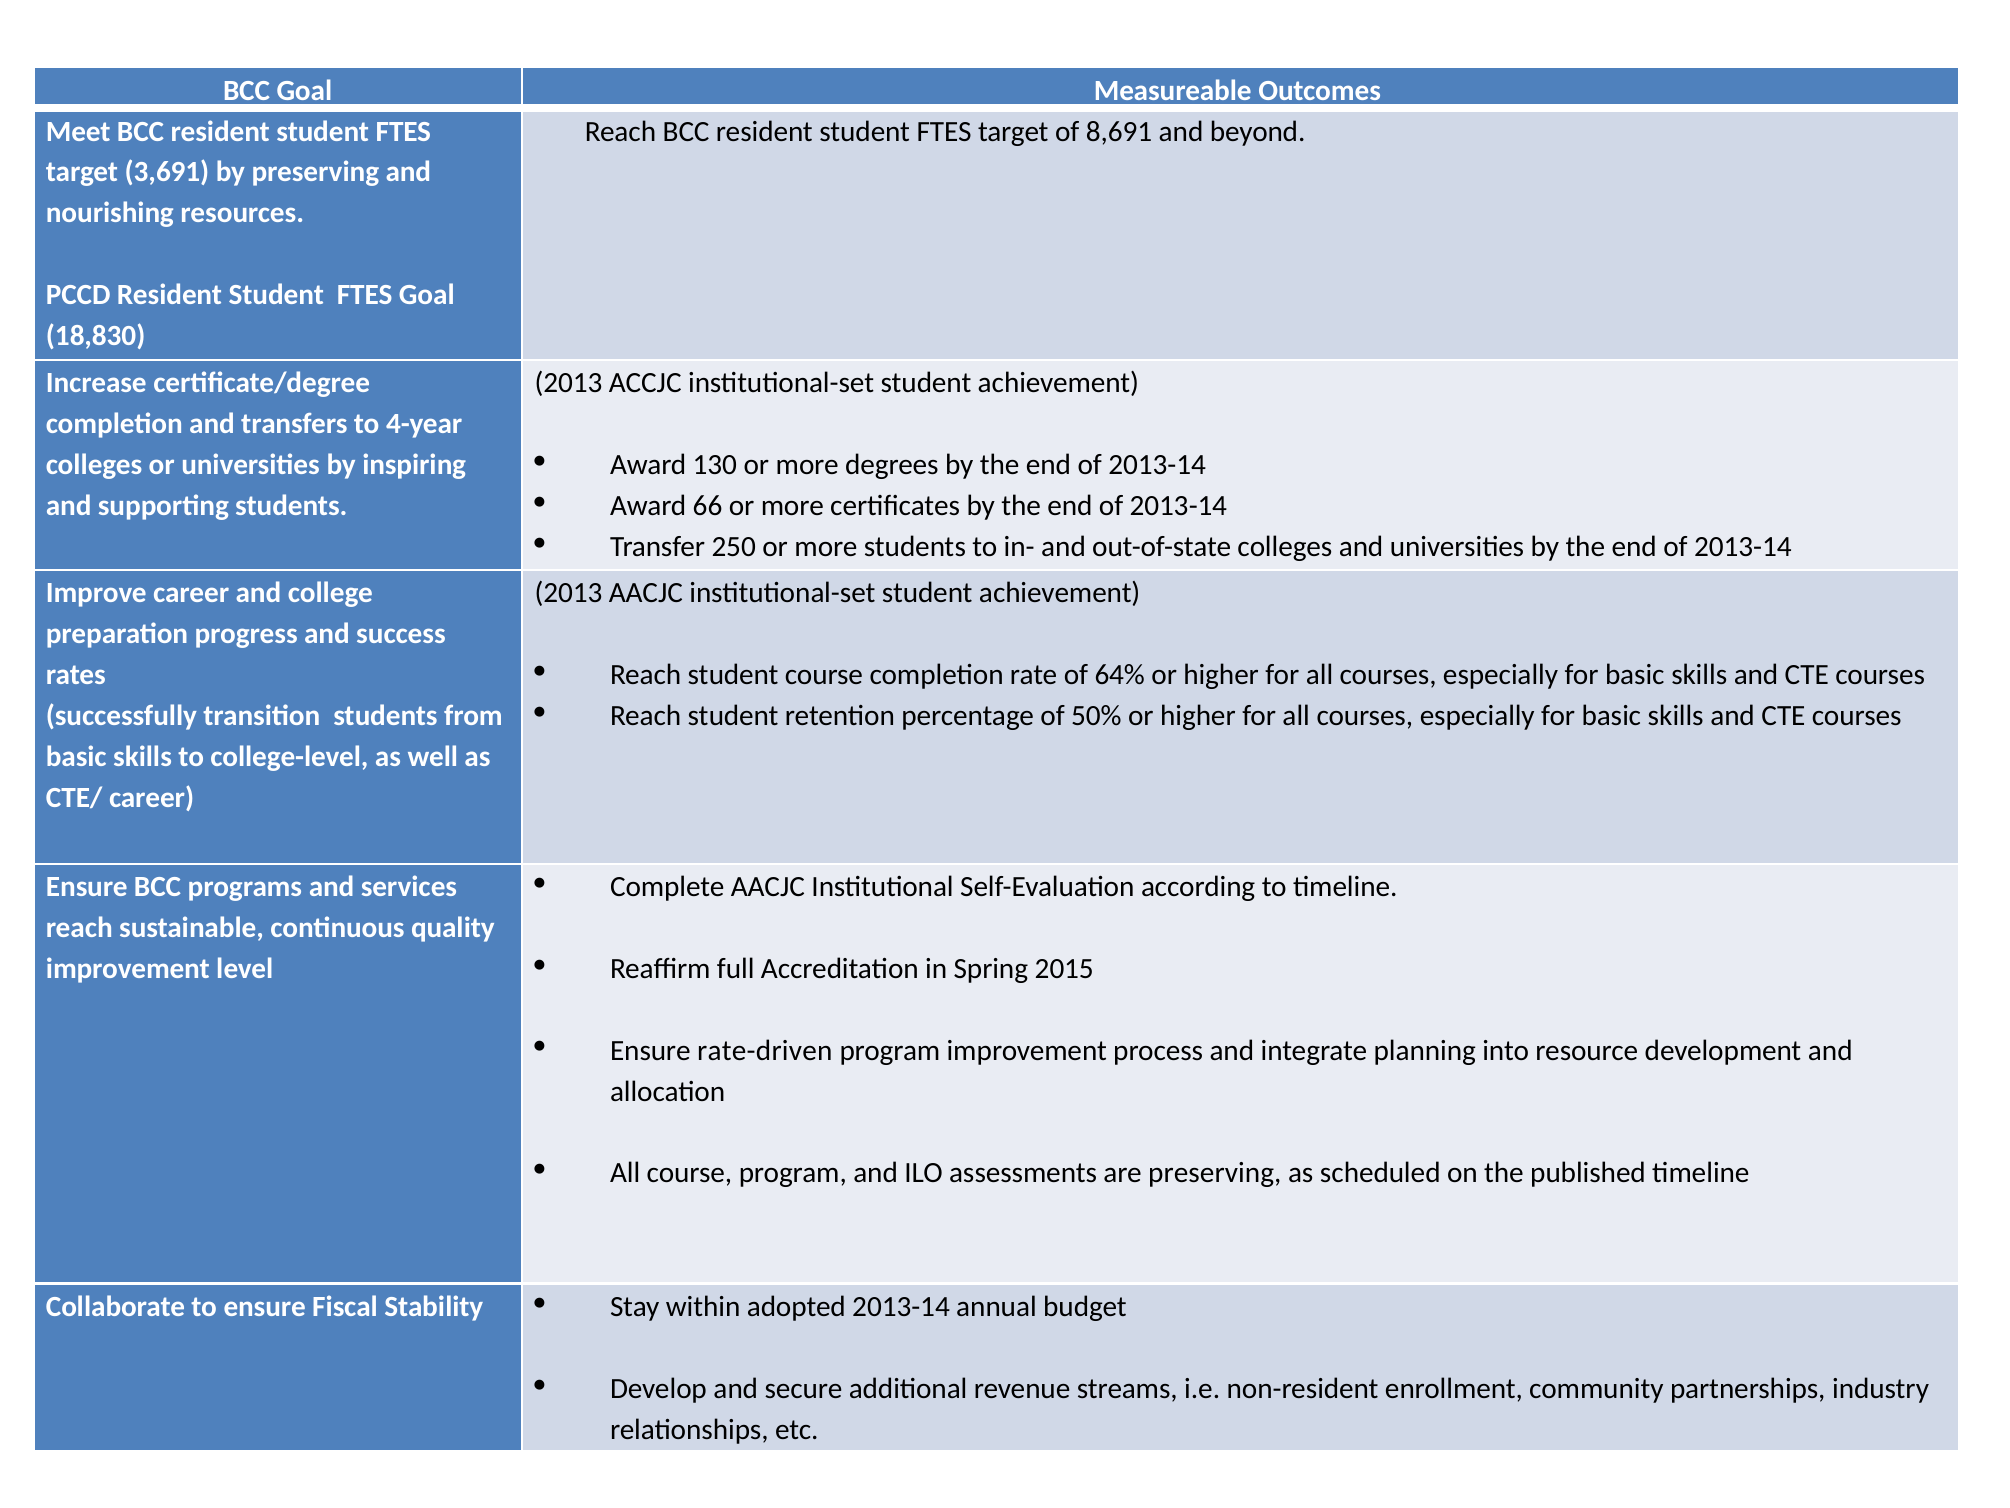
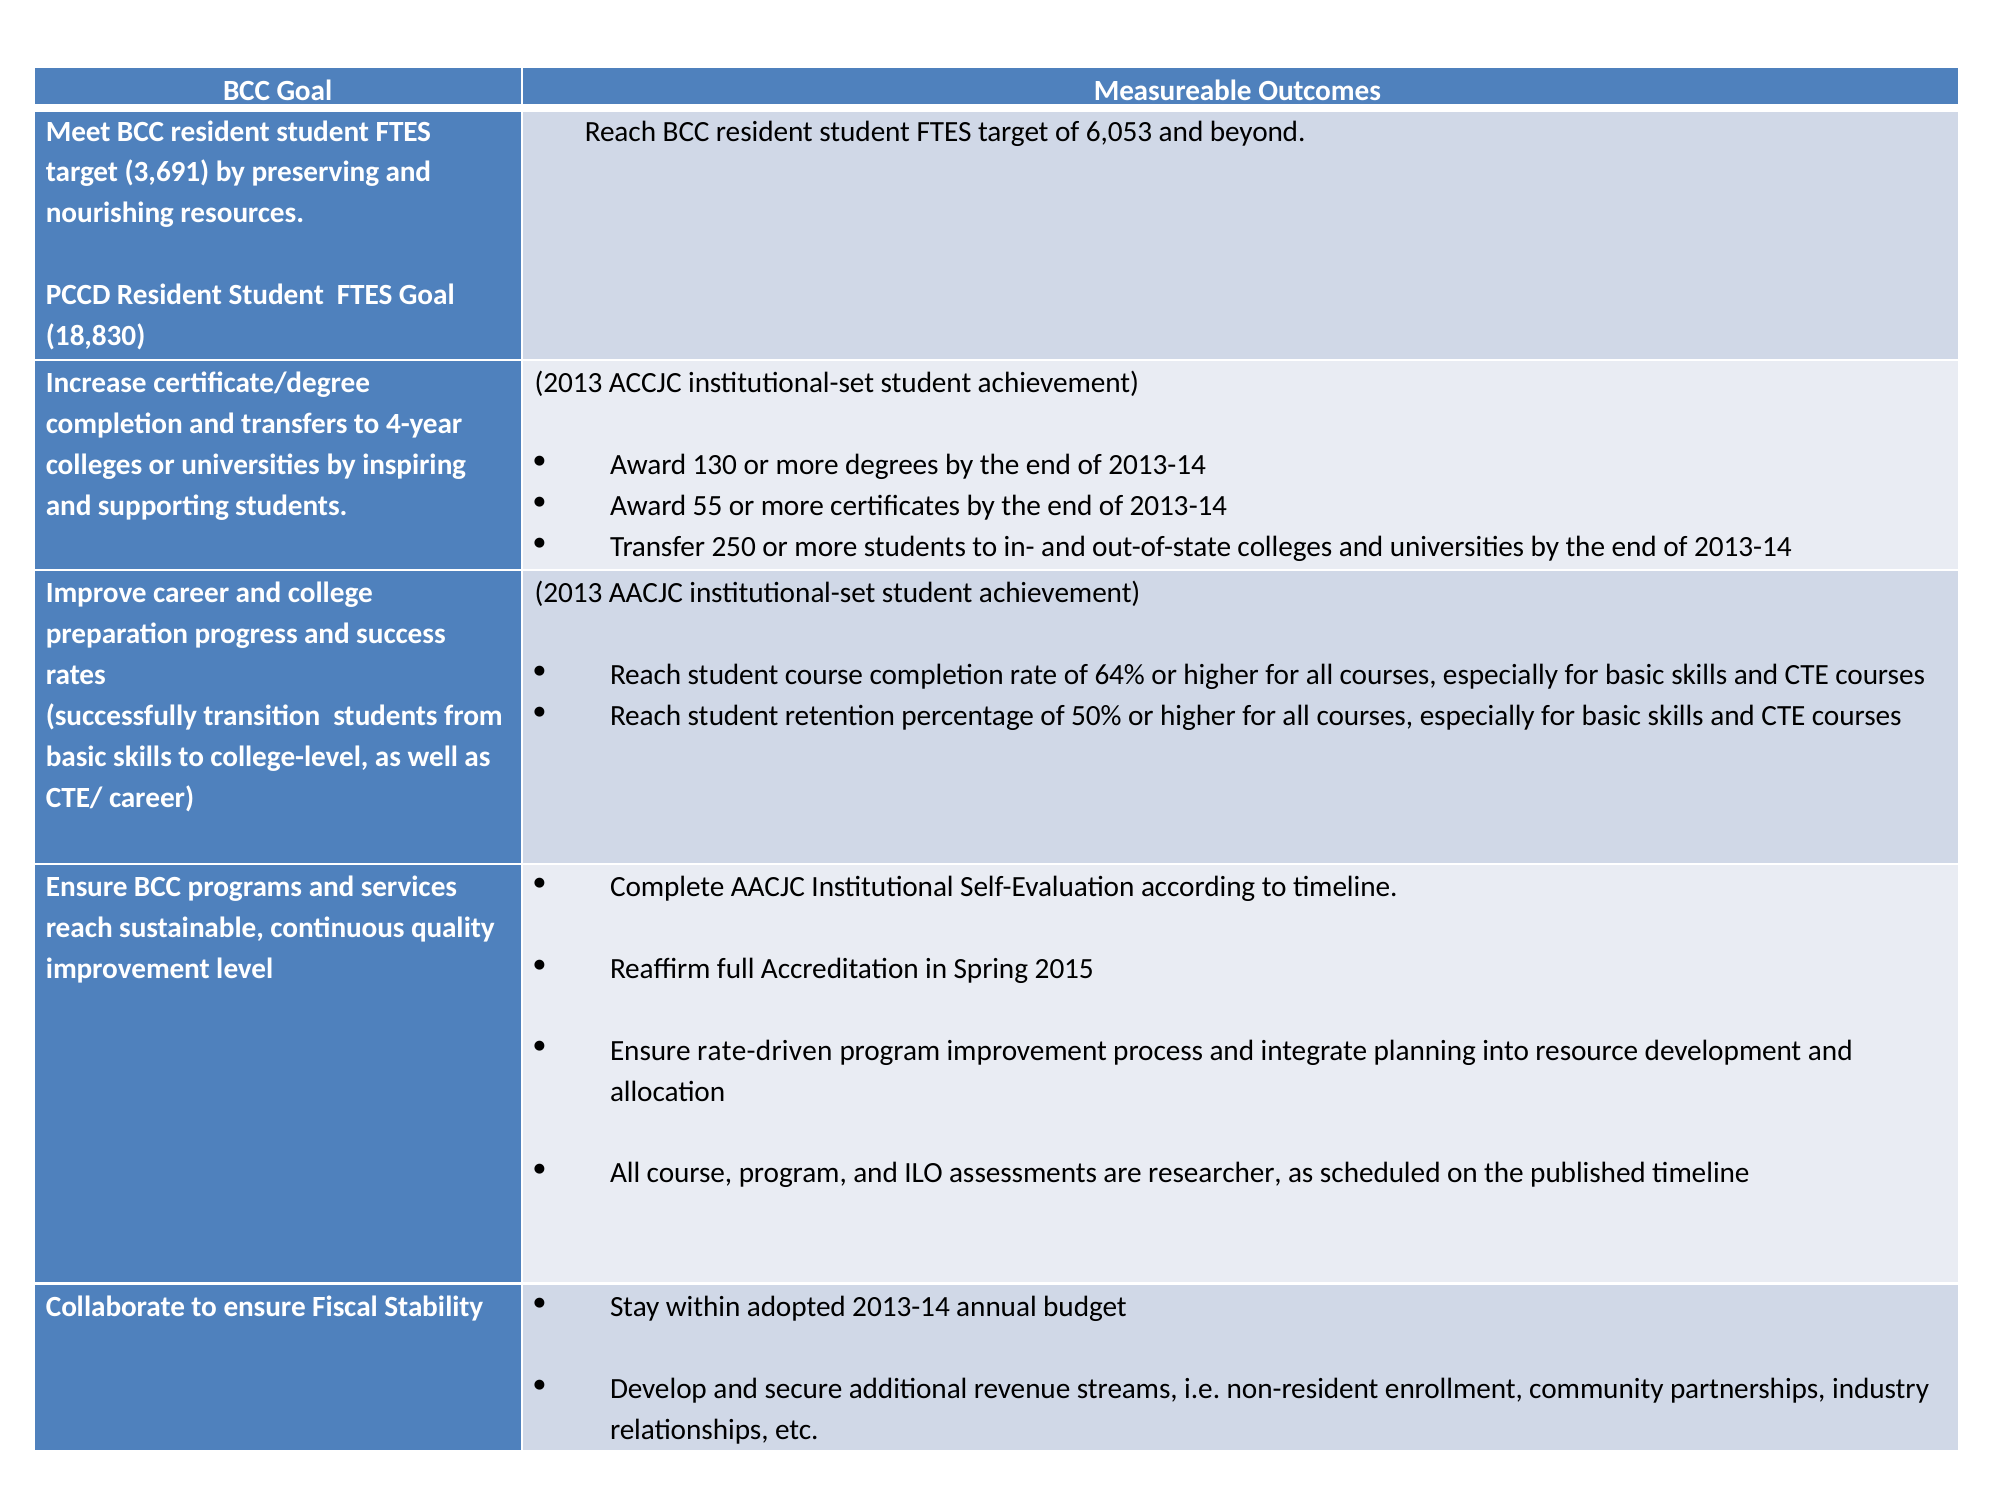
8,691: 8,691 -> 6,053
66: 66 -> 55
are preserving: preserving -> researcher
